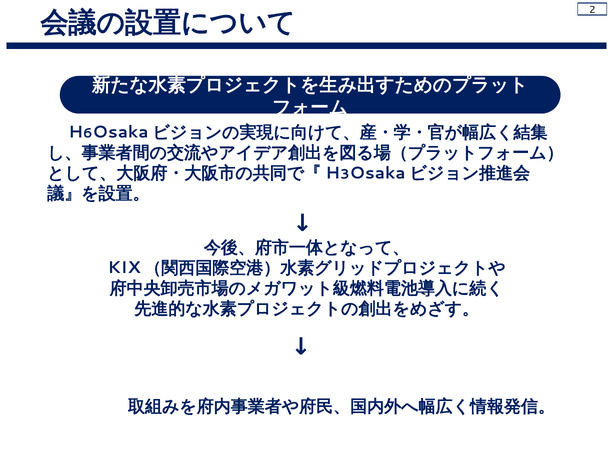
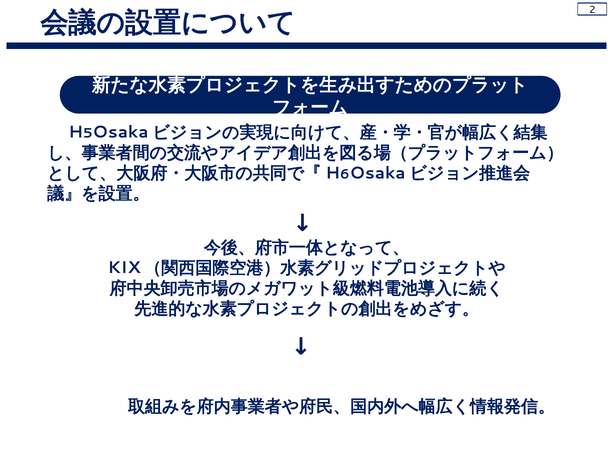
6: 6 -> 5
3: 3 -> 6
